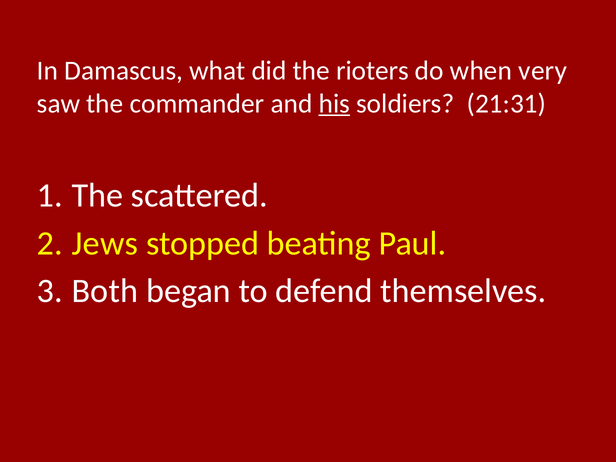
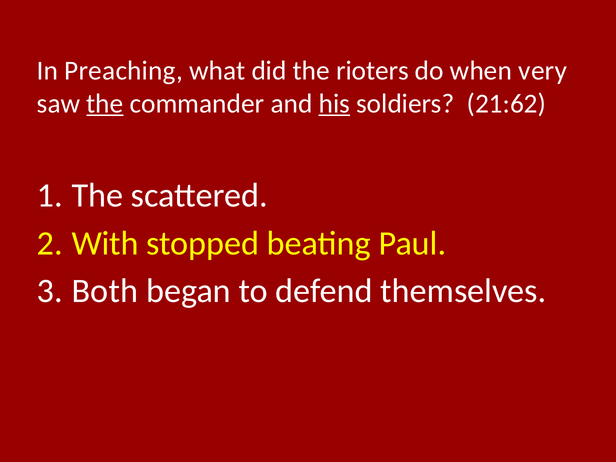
Damascus: Damascus -> Preaching
the at (105, 104) underline: none -> present
21:31: 21:31 -> 21:62
Jews: Jews -> With
